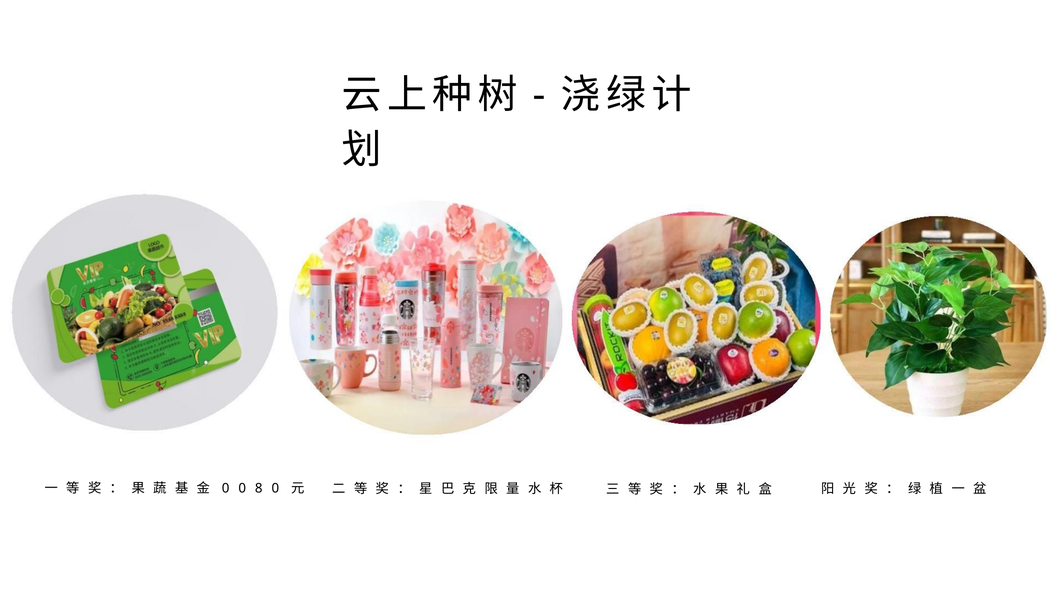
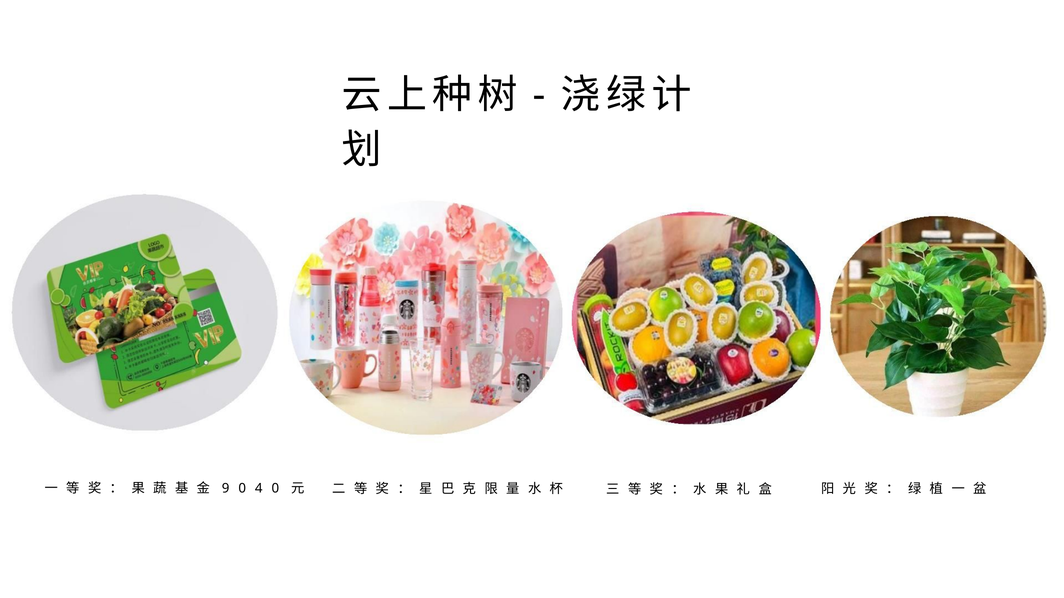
0 at (226, 489): 0 -> 9
8: 8 -> 4
